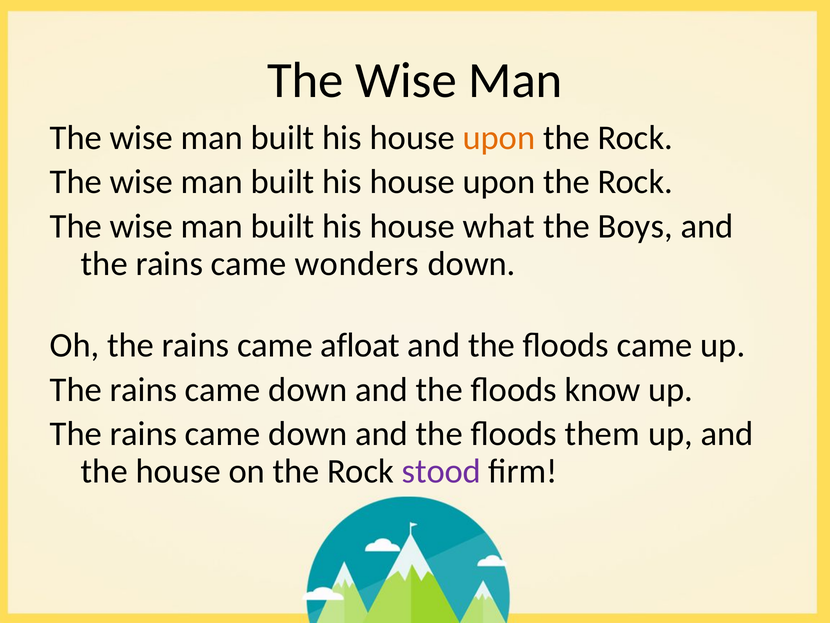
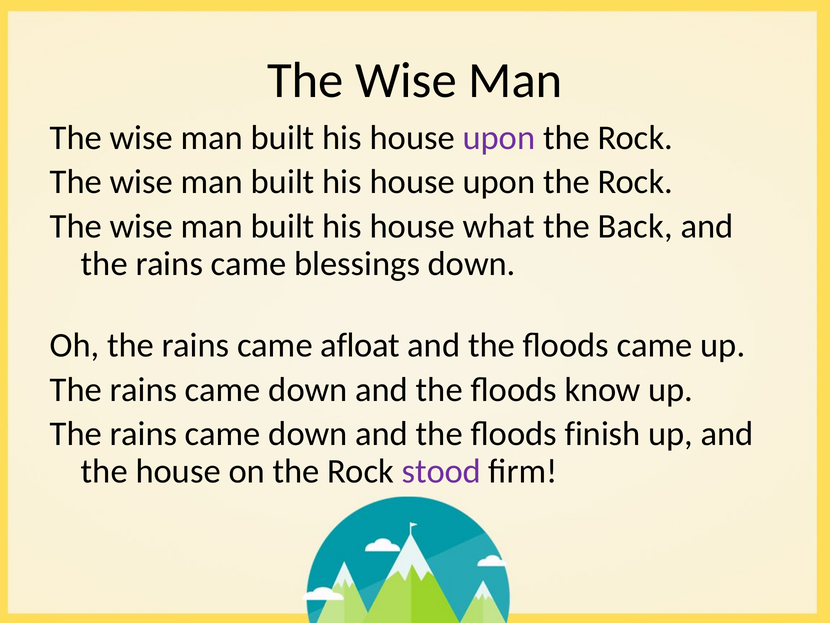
upon at (499, 138) colour: orange -> purple
Boys: Boys -> Back
wonders: wonders -> blessings
them: them -> finish
